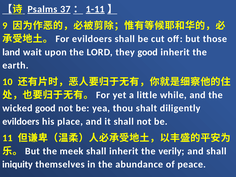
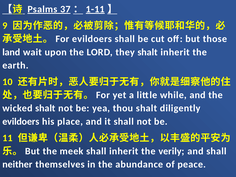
they good: good -> shalt
wicked good: good -> shalt
iniquity: iniquity -> neither
